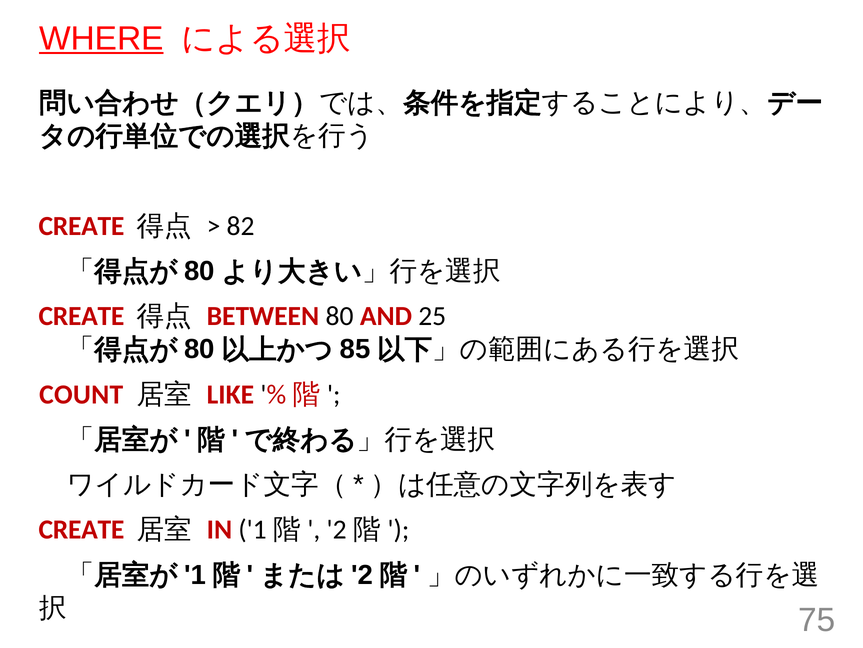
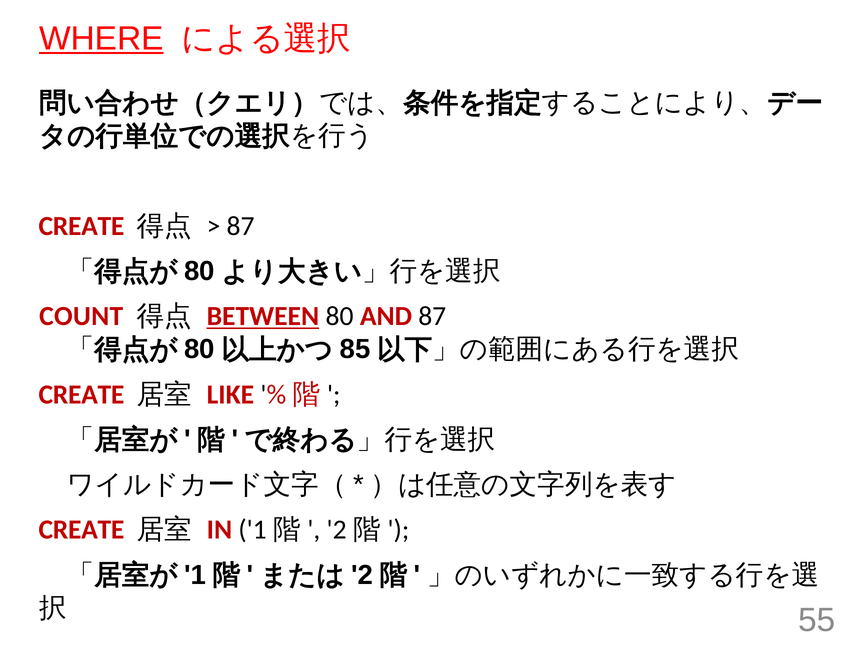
82 at (241, 226): 82 -> 87
CREATE at (81, 316): CREATE -> COUNT
BETWEEN underline: none -> present
AND 25: 25 -> 87
COUNT at (81, 394): COUNT -> CREATE
75: 75 -> 55
